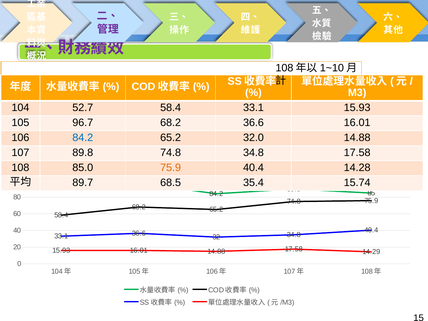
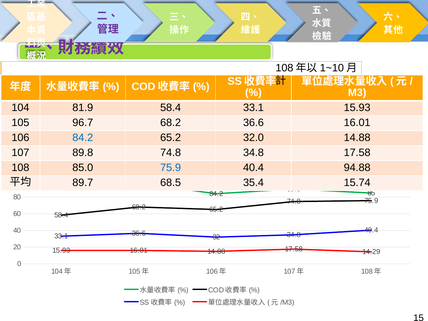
52.7: 52.7 -> 81.9
75.9 at (171, 168) colour: orange -> blue
14.28: 14.28 -> 94.88
